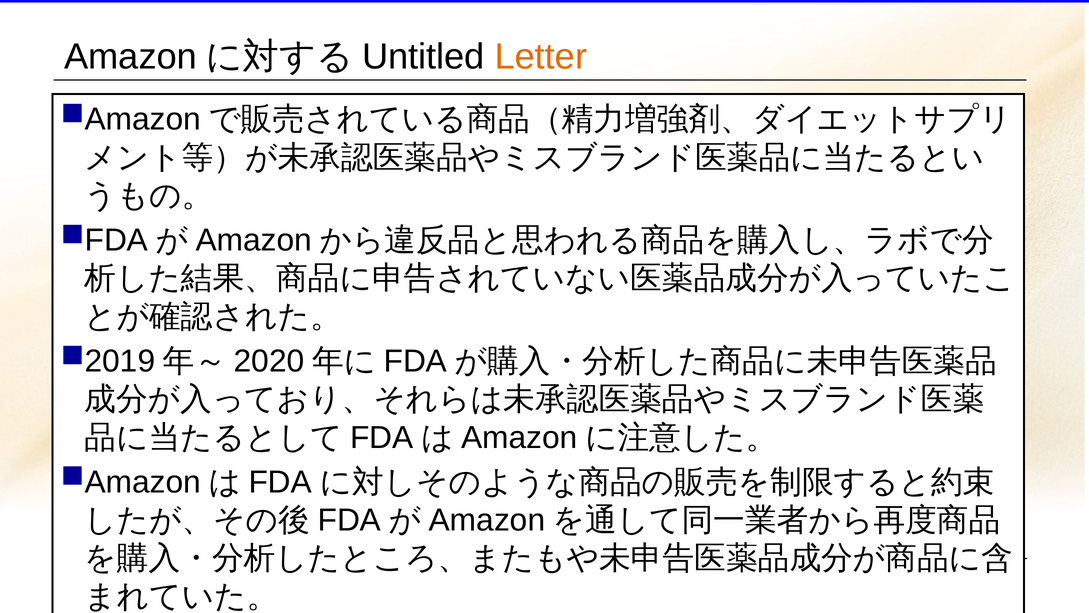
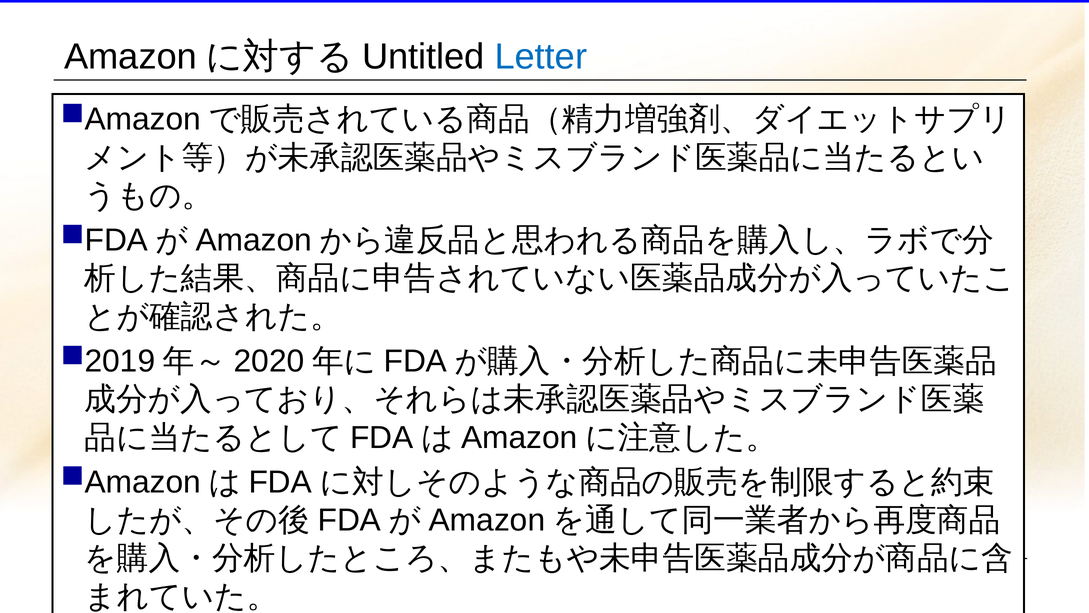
Letter colour: orange -> blue
